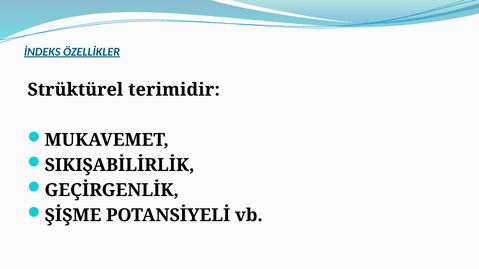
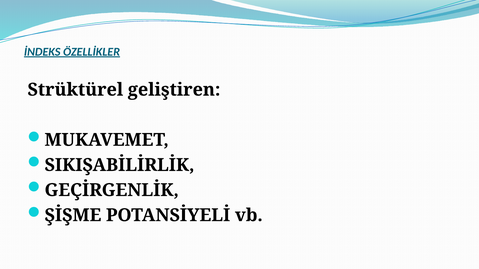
terimidir: terimidir -> geliştiren
